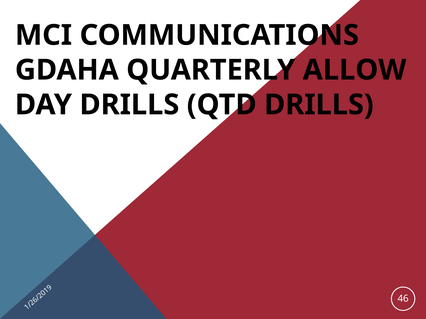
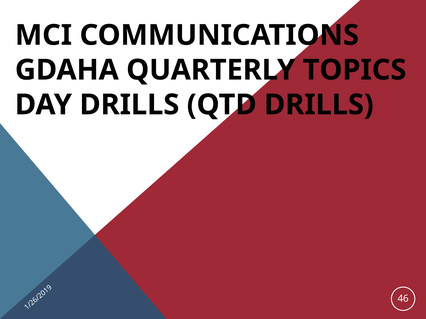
ALLOW: ALLOW -> TOPICS
